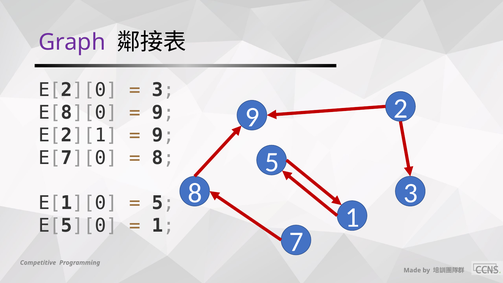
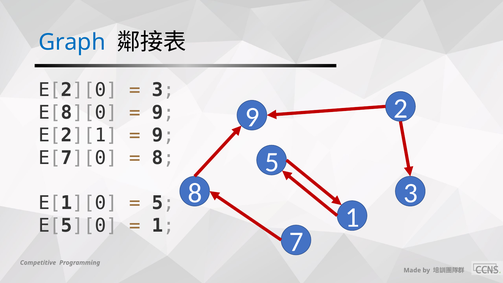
Graph colour: purple -> blue
